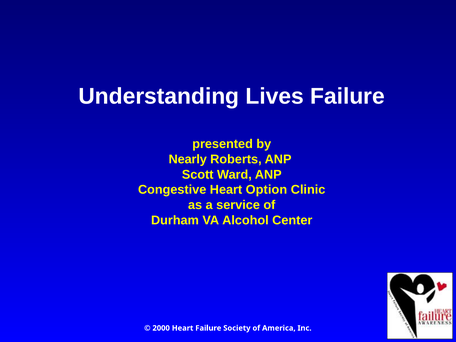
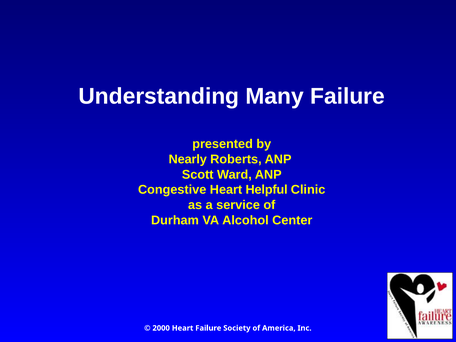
Lives: Lives -> Many
Option: Option -> Helpful
